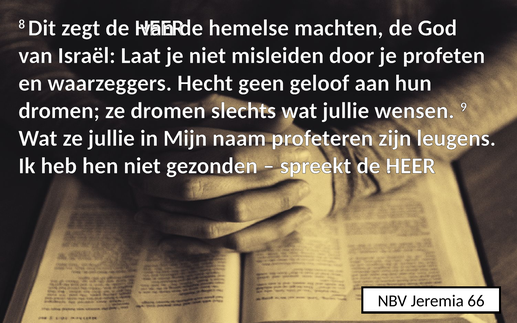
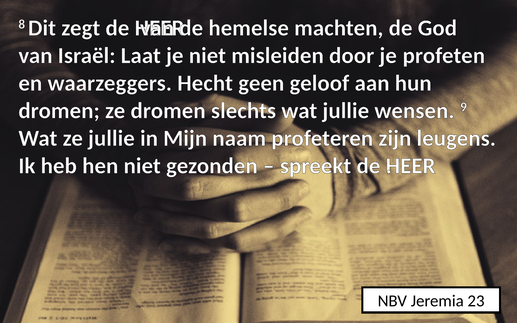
66: 66 -> 23
